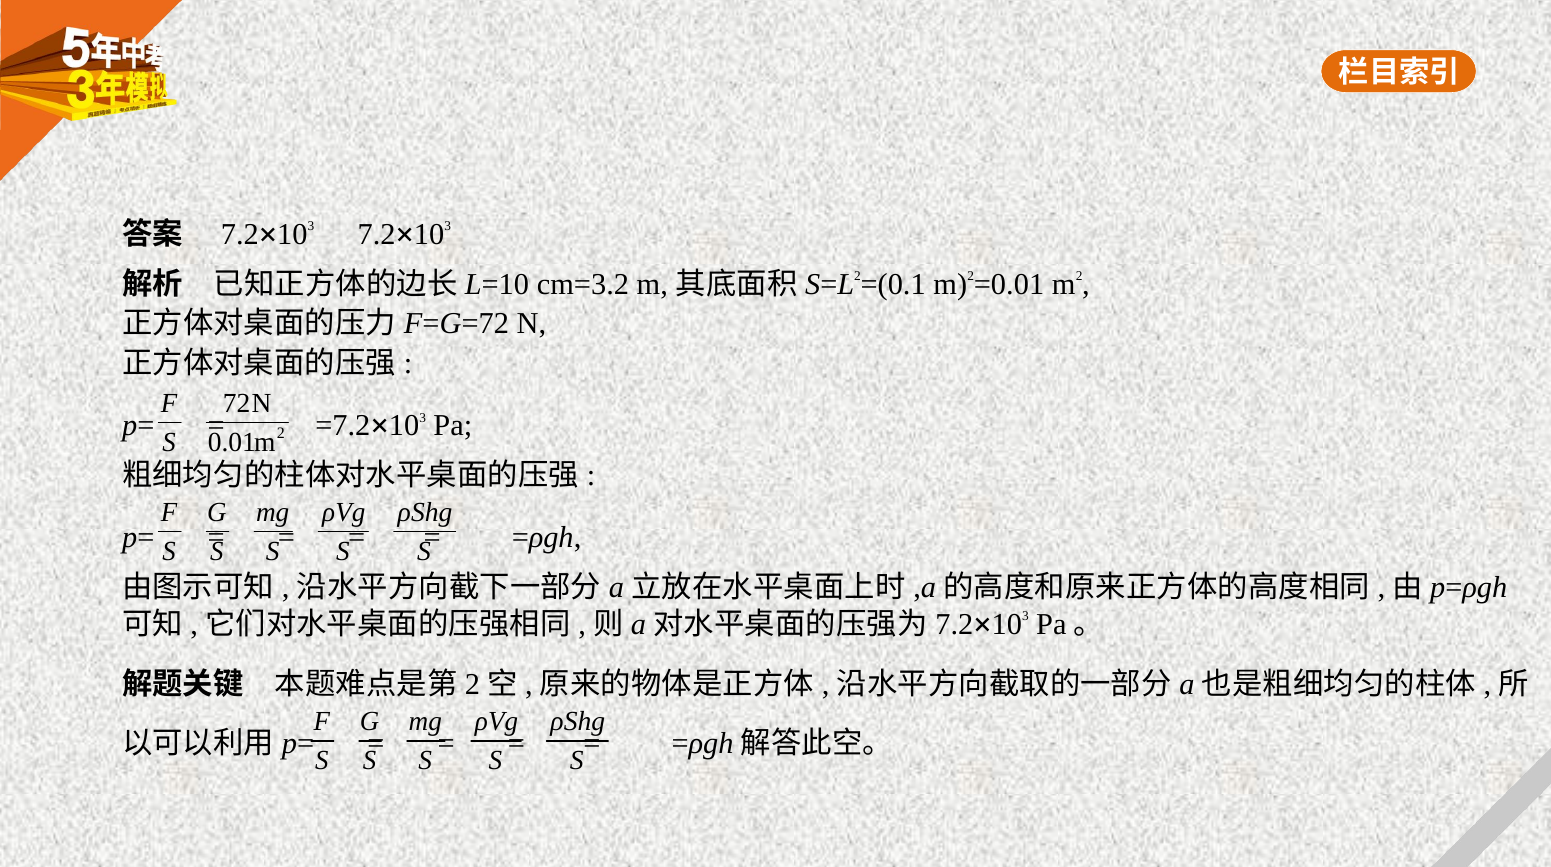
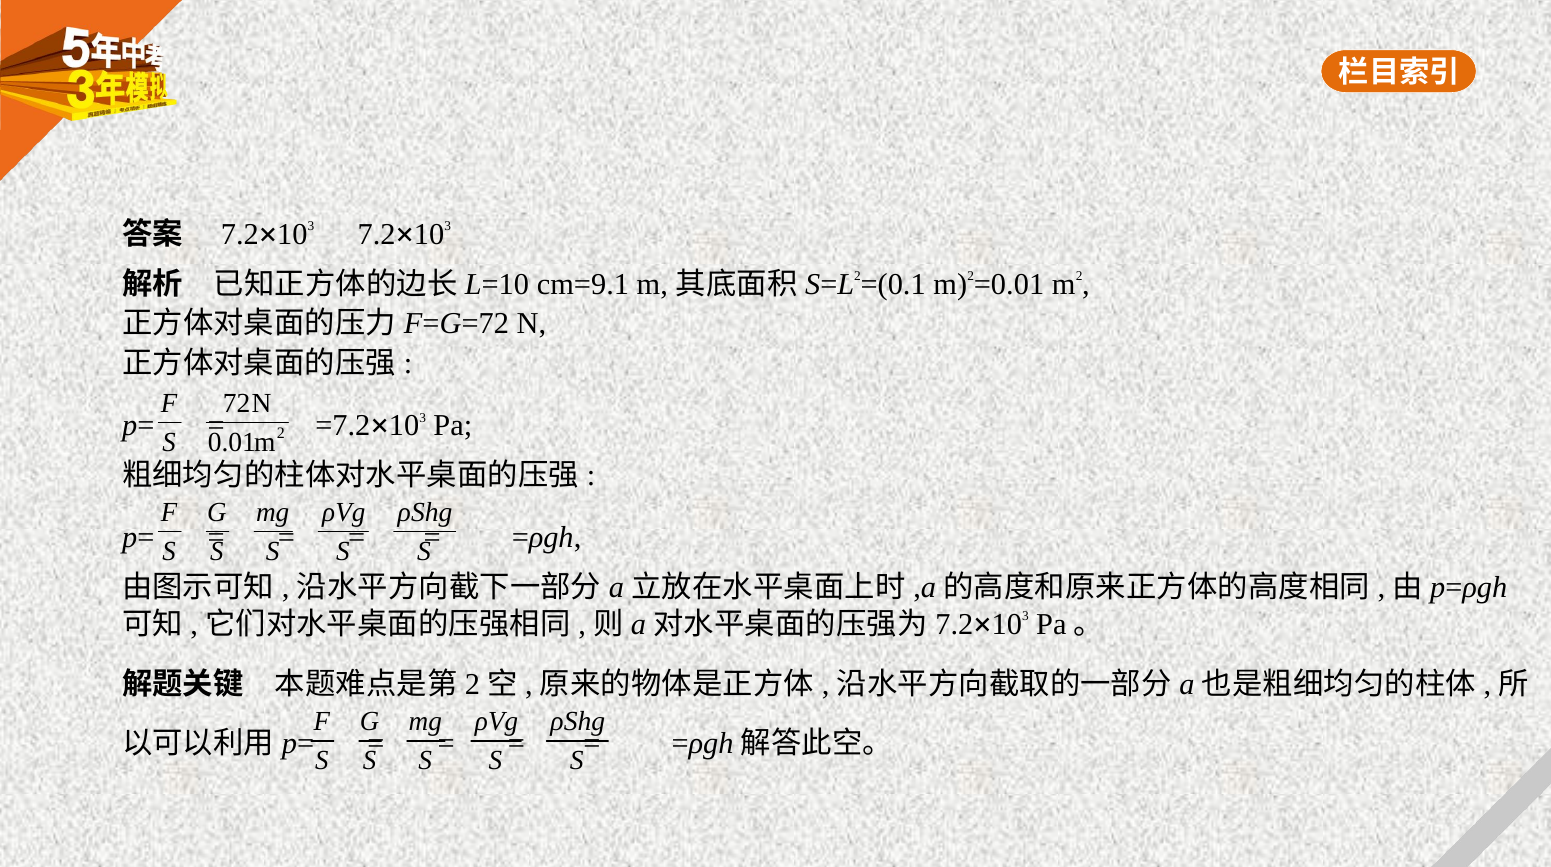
cm=3.2: cm=3.2 -> cm=9.1
